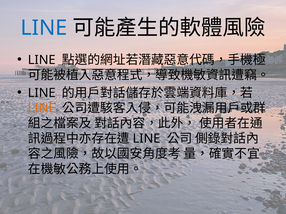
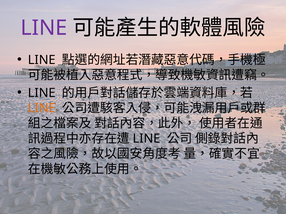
LINE at (44, 28) colour: blue -> purple
